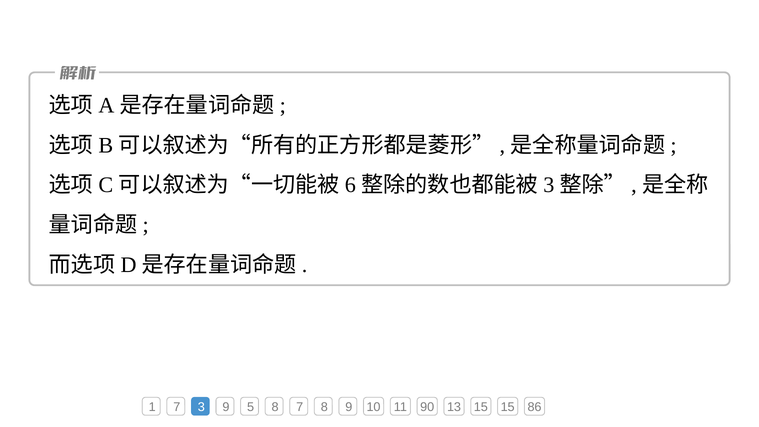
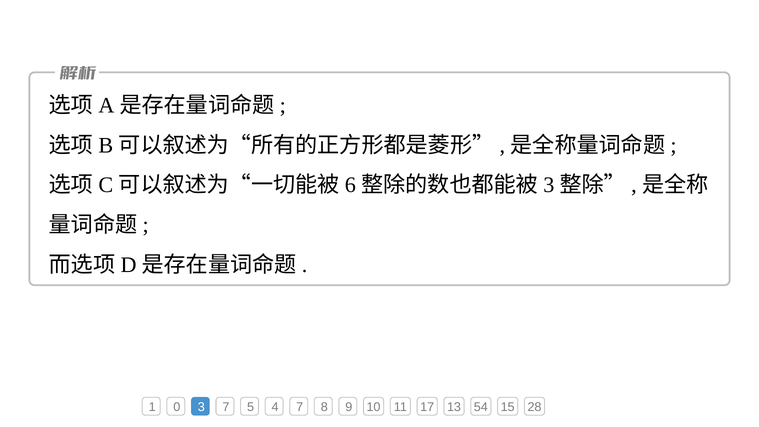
1 7: 7 -> 0
3 9: 9 -> 7
5 8: 8 -> 4
90: 90 -> 17
13 15: 15 -> 54
86: 86 -> 28
